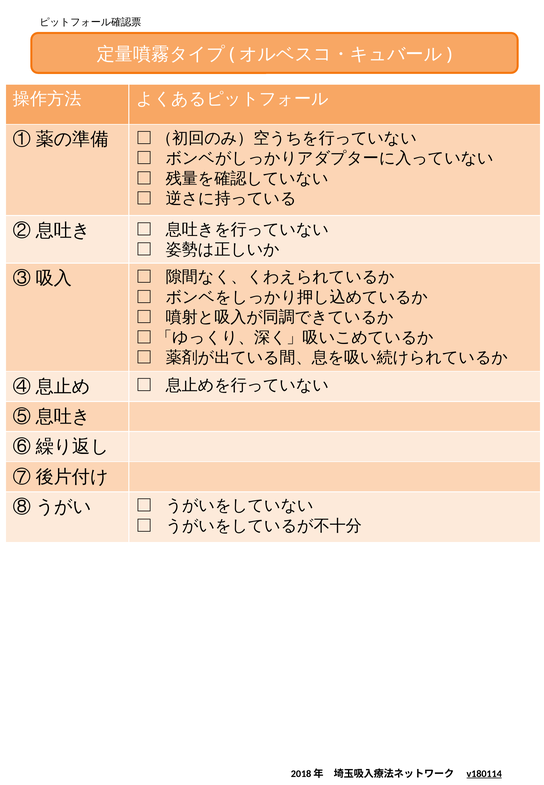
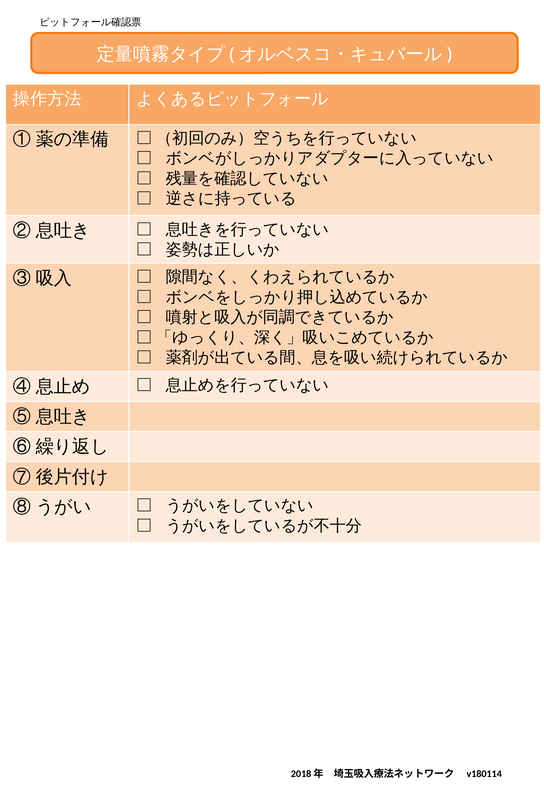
v180114 underline: present -> none
